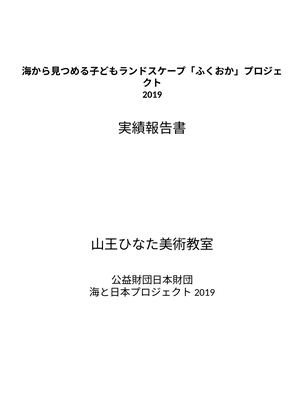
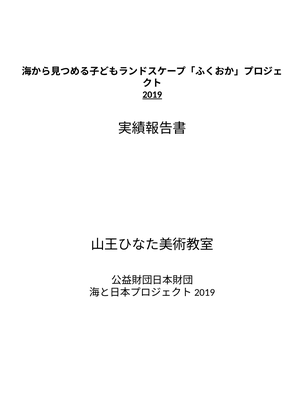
2019 underline: none -> present
